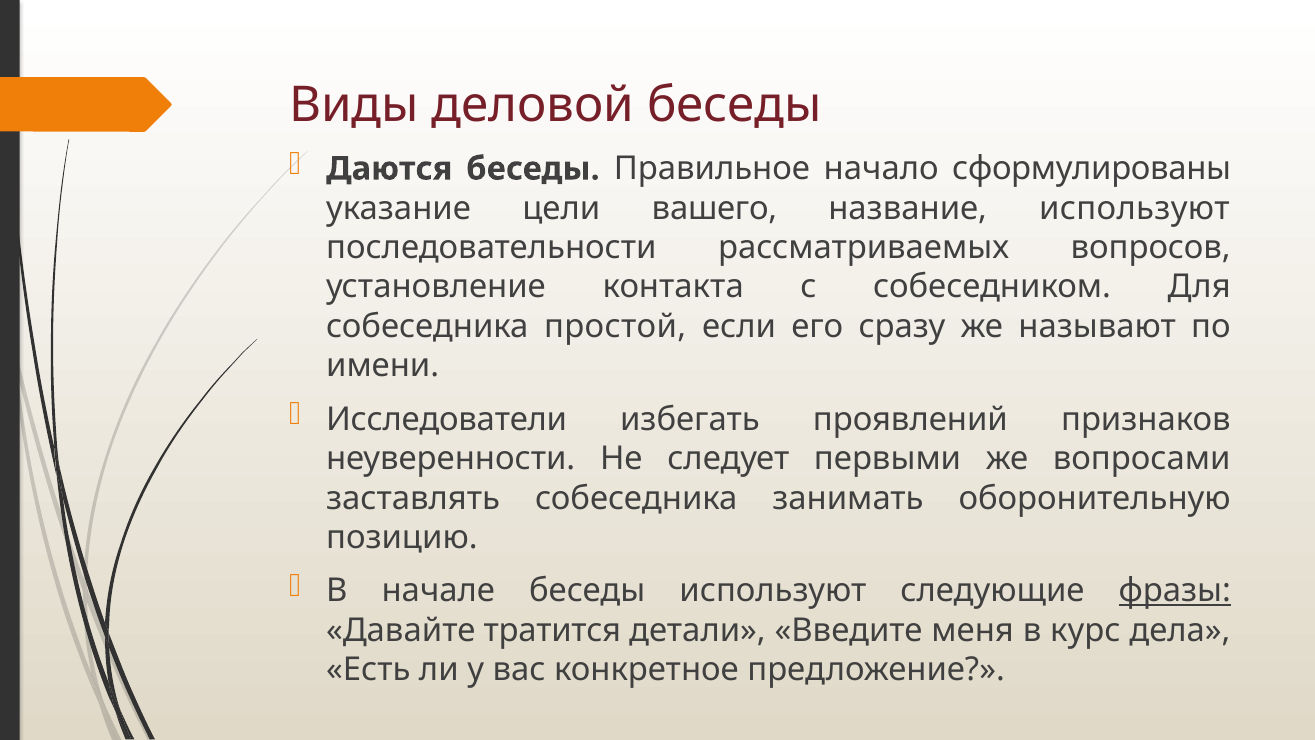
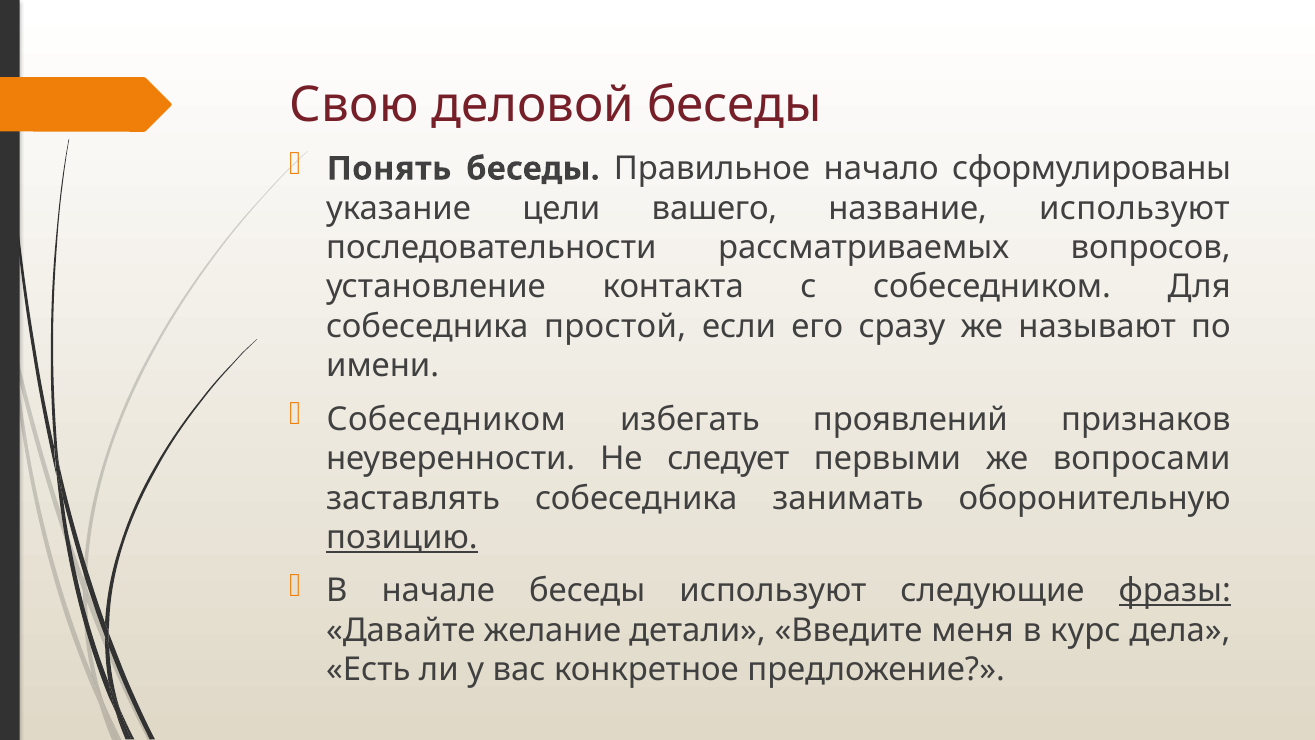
Виды: Виды -> Свою
Даются: Даются -> Понять
Исследователи at (447, 419): Исследователи -> Собеседником
позицию underline: none -> present
тратится: тратится -> желание
